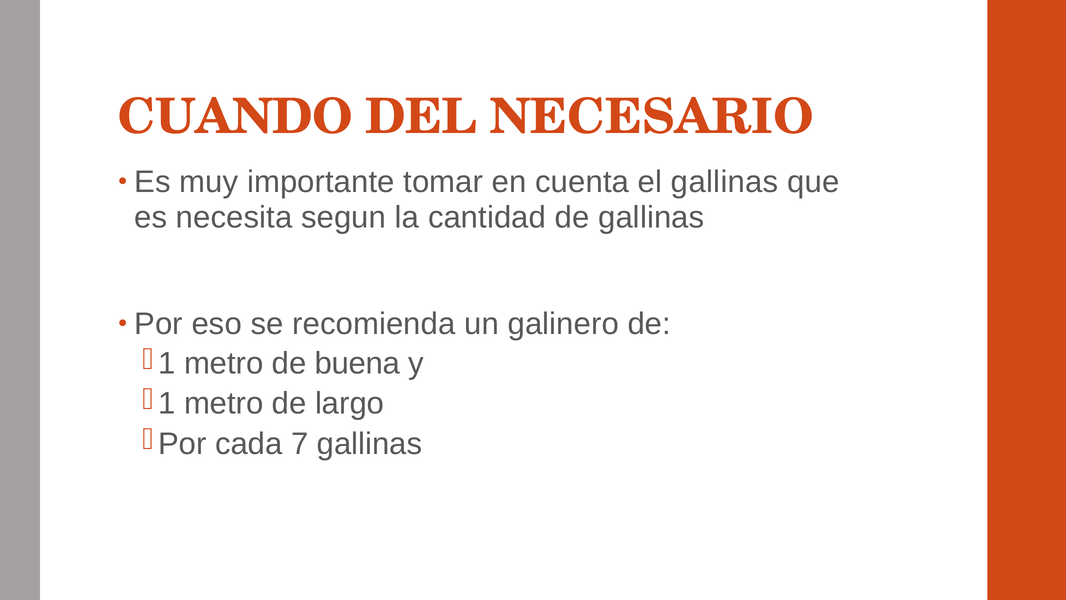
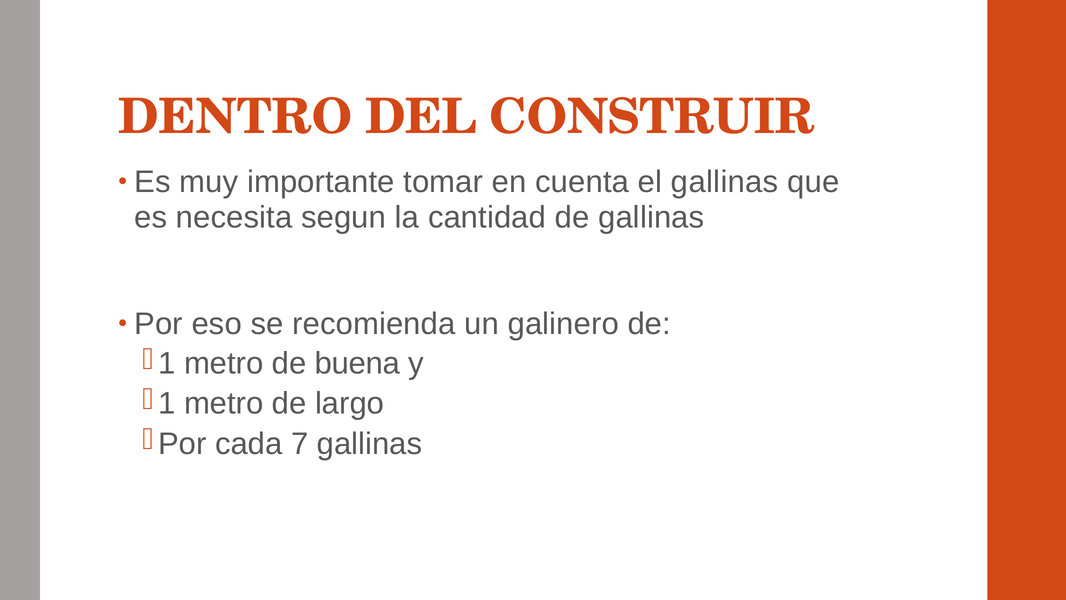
CUANDO: CUANDO -> DENTRO
NECESARIO: NECESARIO -> CONSTRUIR
